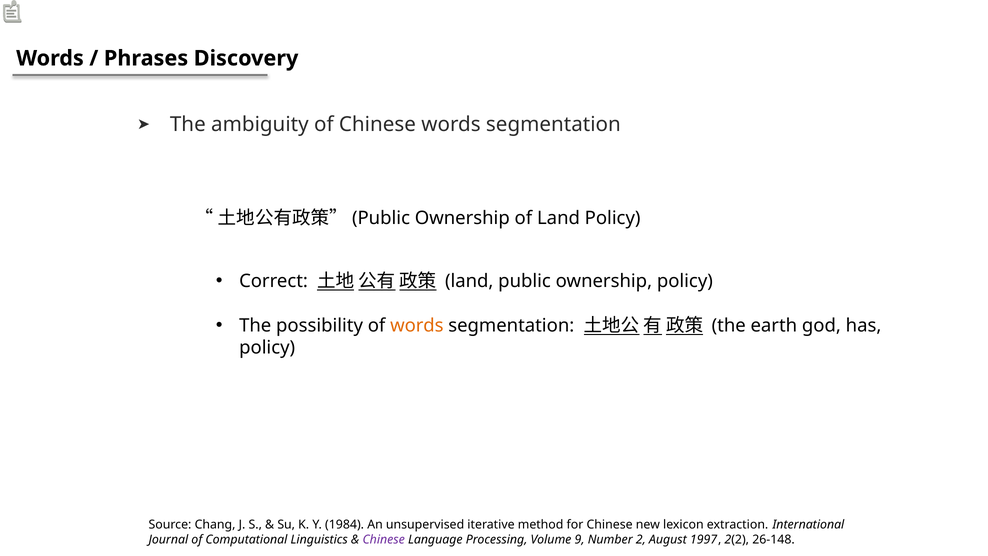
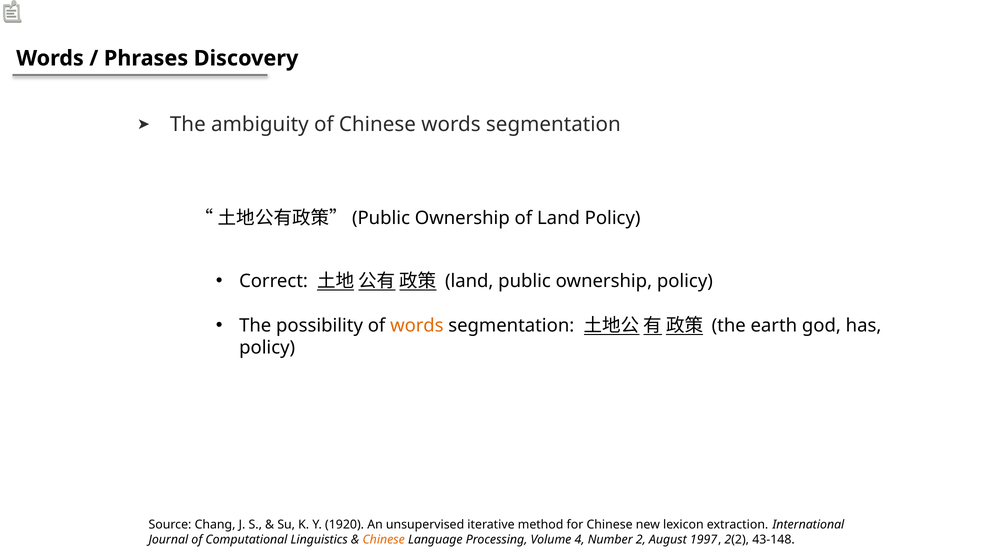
1984: 1984 -> 1920
Chinese at (384, 539) colour: purple -> orange
9: 9 -> 4
26-148: 26-148 -> 43-148
